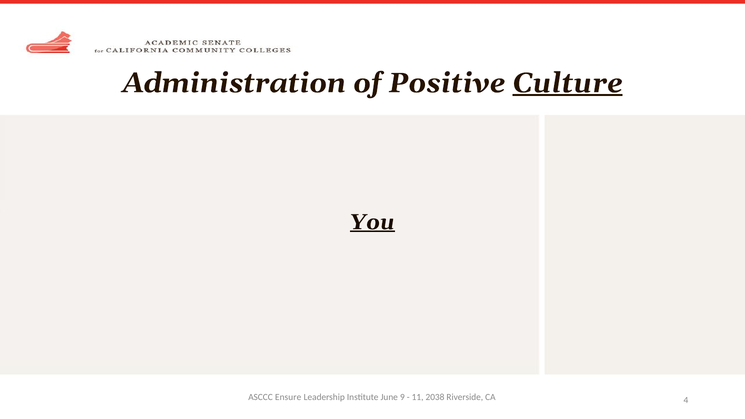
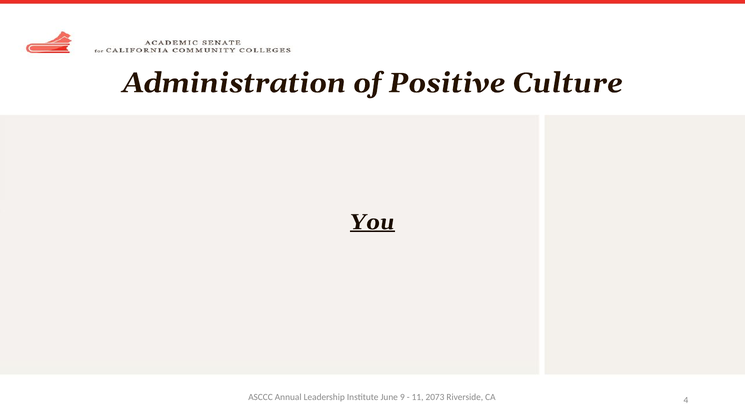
Culture underline: present -> none
Ensure: Ensure -> Annual
2038: 2038 -> 2073
